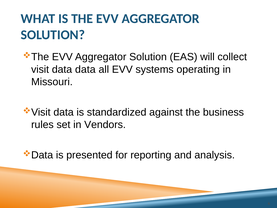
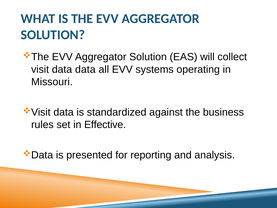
Vendors: Vendors -> Effective
